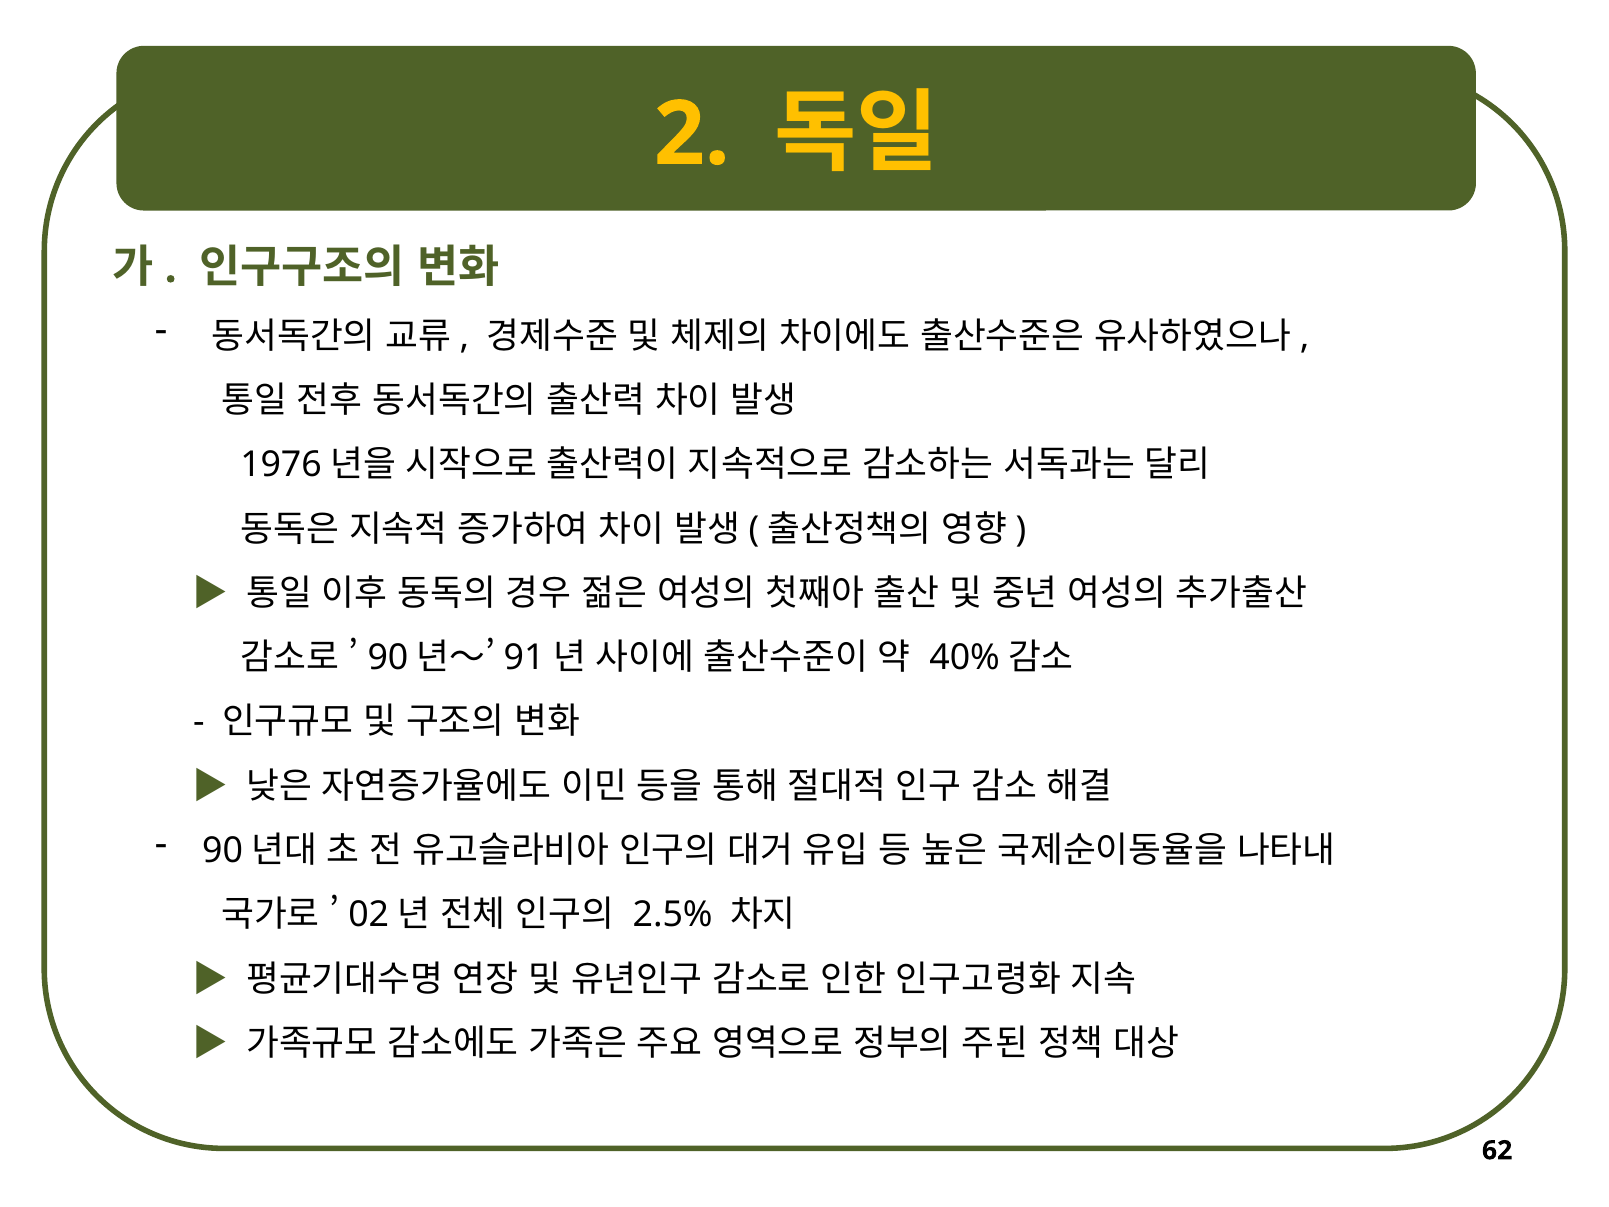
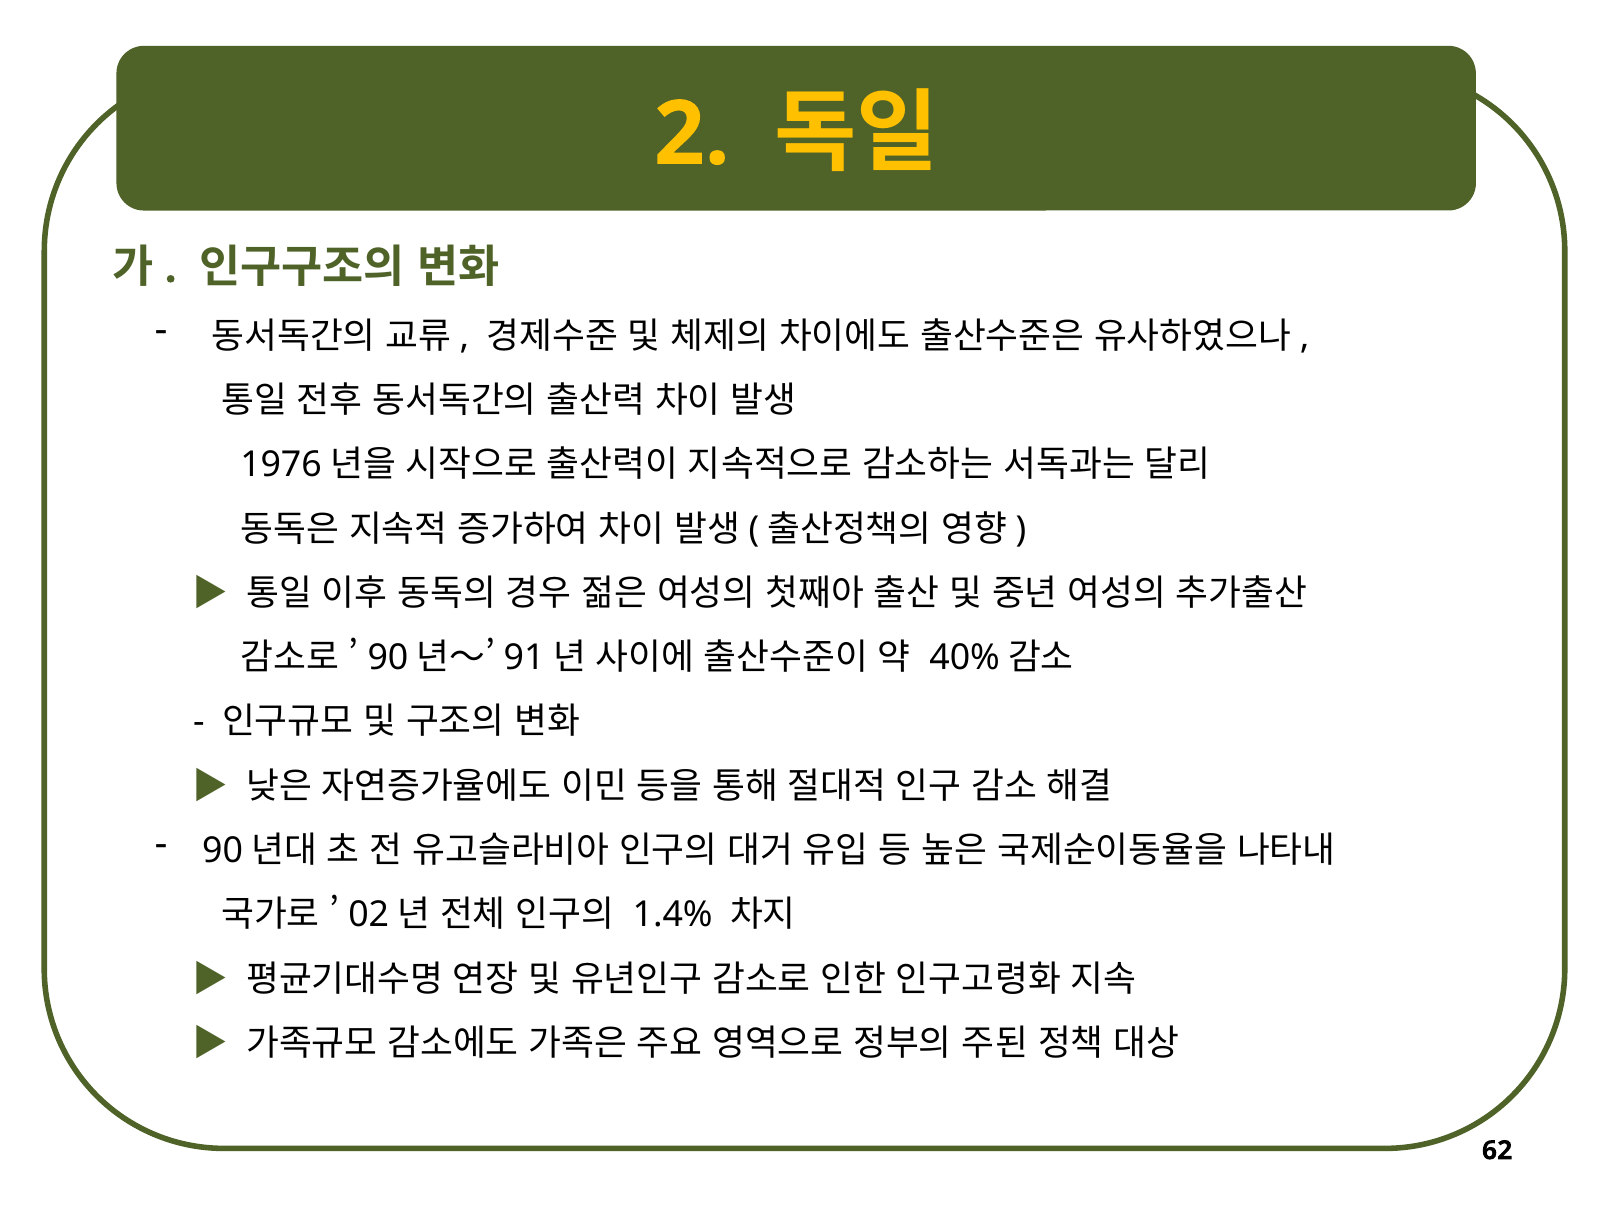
2.5%: 2.5% -> 1.4%
